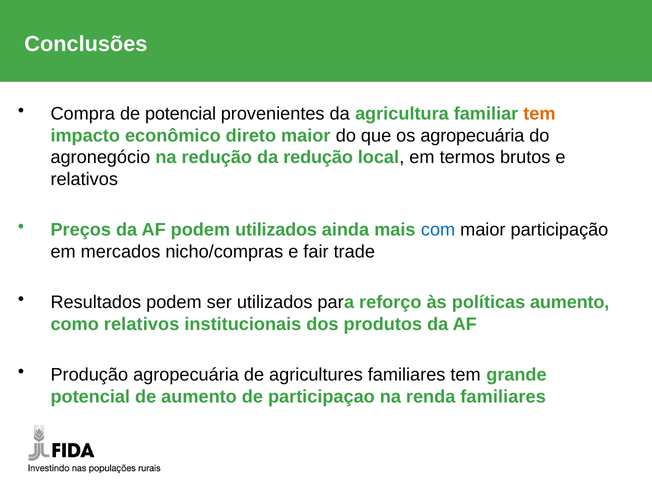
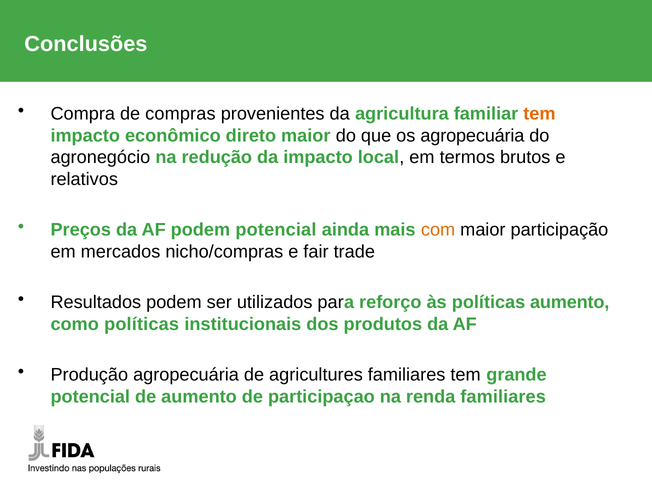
de potencial: potencial -> compras
da redução: redução -> impacto
podem utilizados: utilizados -> potencial
com colour: blue -> orange
como relativos: relativos -> políticas
